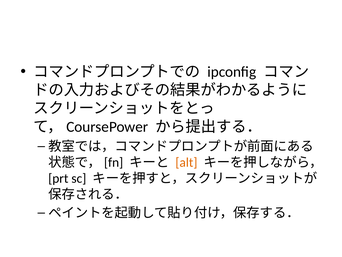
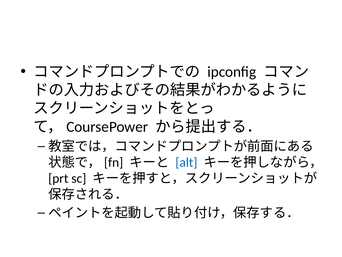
alt colour: orange -> blue
